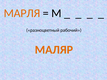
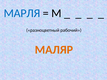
МАРЛЯ colour: orange -> blue
